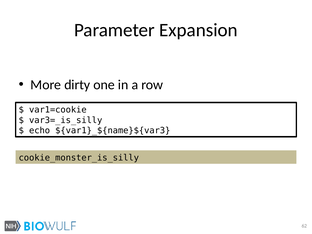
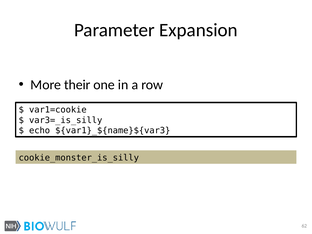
dirty: dirty -> their
